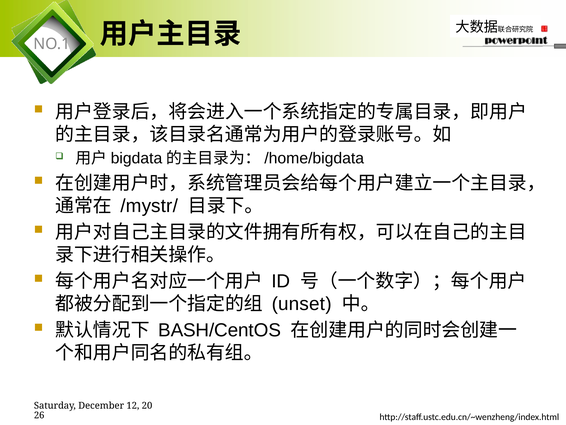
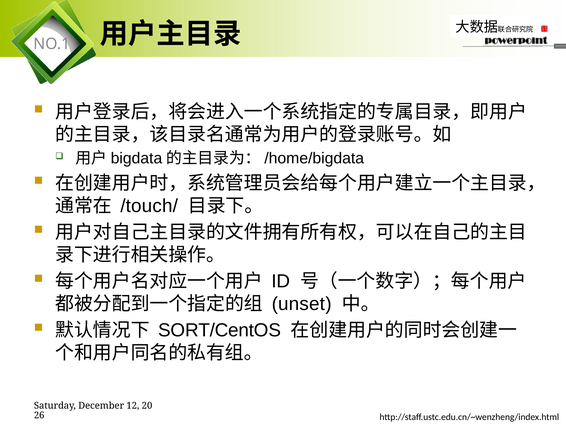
/mystr/: /mystr/ -> /touch/
BASH/CentOS: BASH/CentOS -> SORT/CentOS
